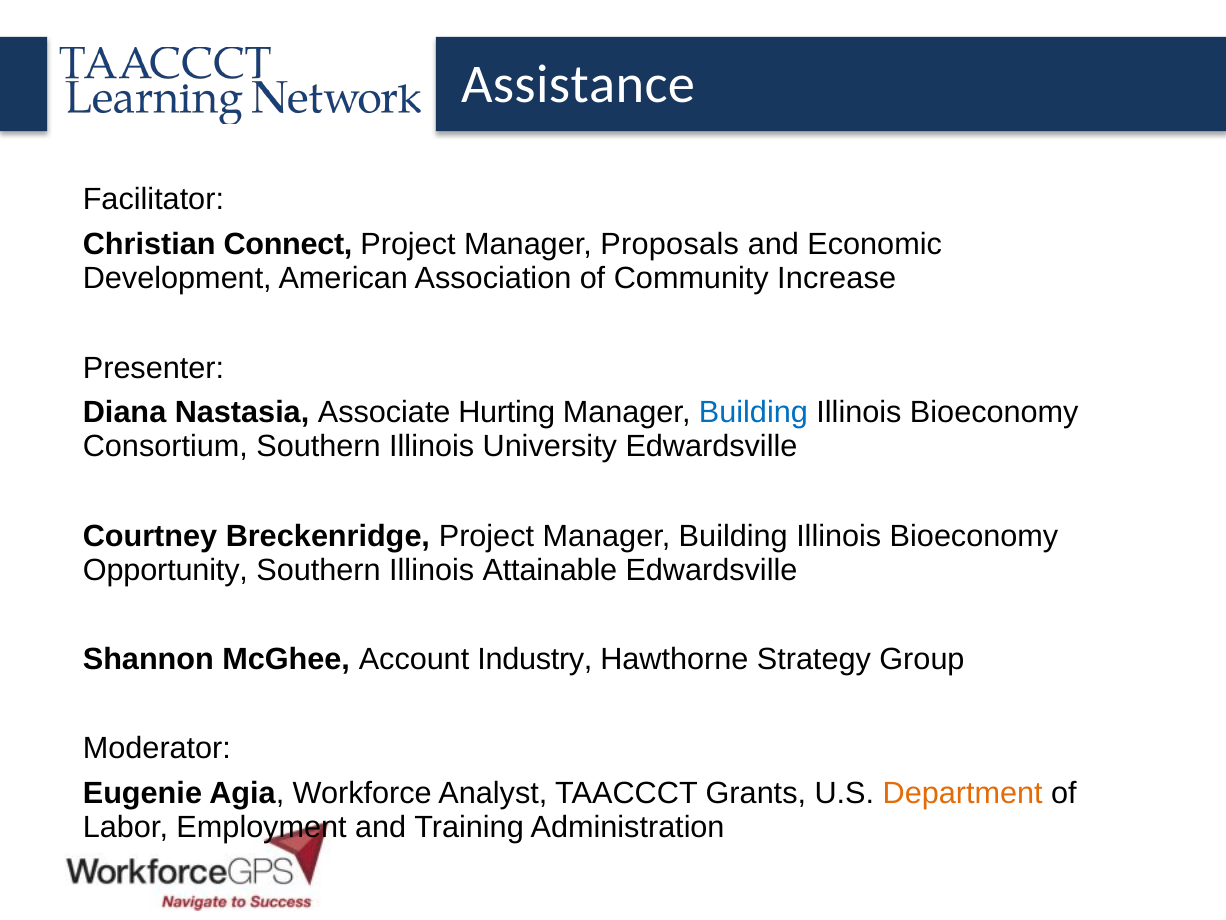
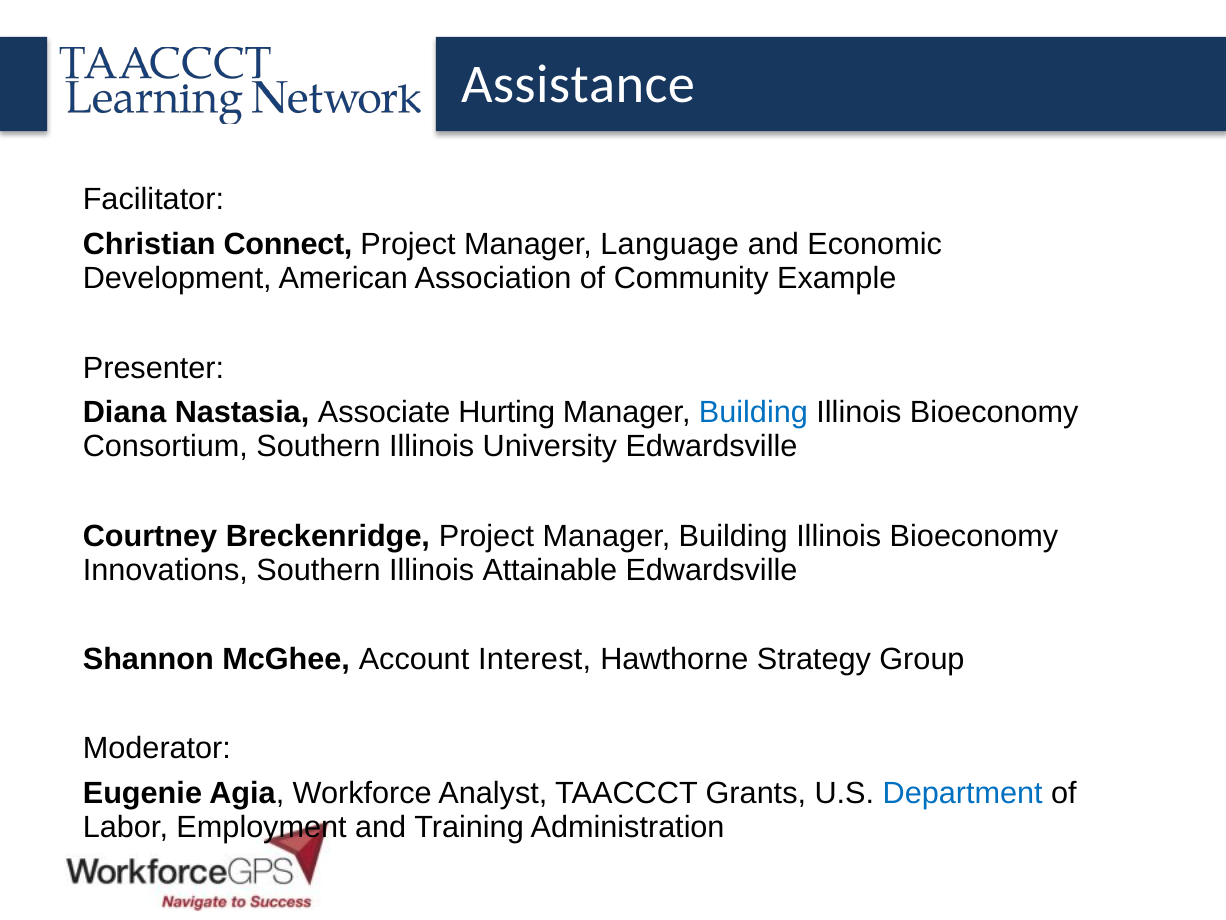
Proposals: Proposals -> Language
Increase: Increase -> Example
Opportunity: Opportunity -> Innovations
Industry: Industry -> Interest
Department colour: orange -> blue
